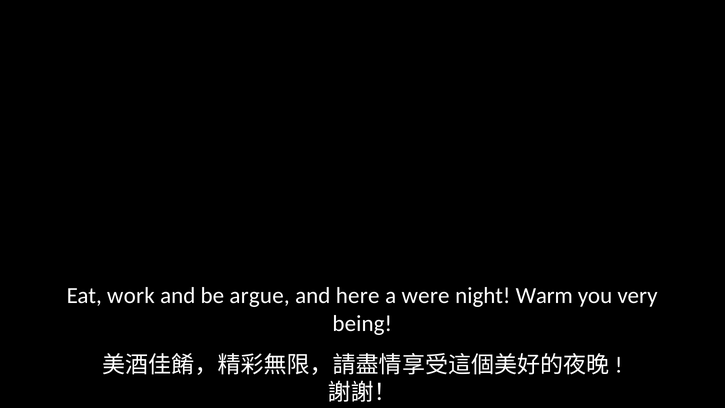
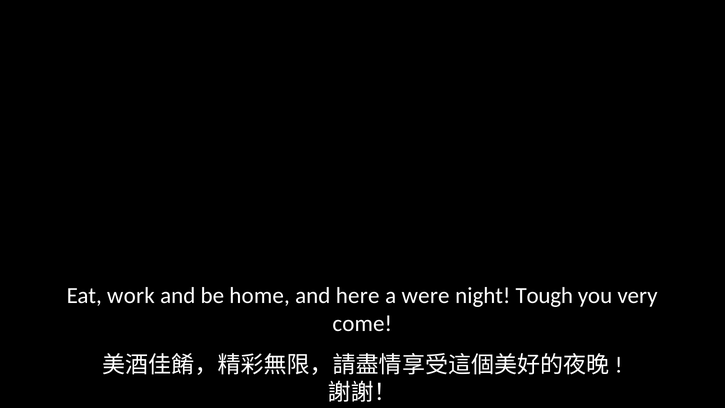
argue: argue -> home
Warm: Warm -> Tough
being: being -> come
